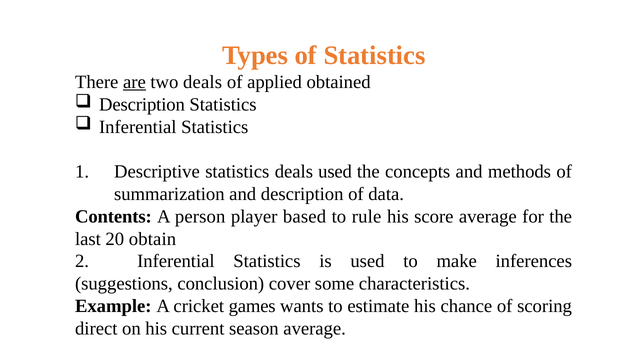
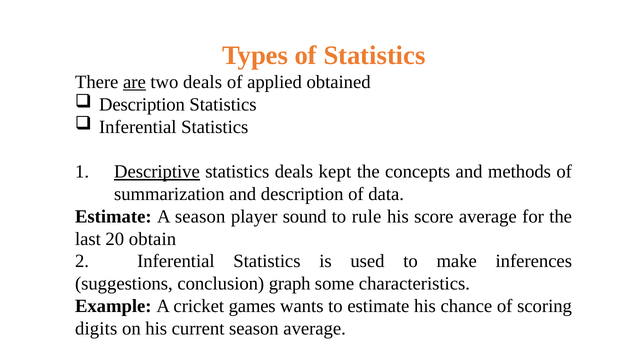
Descriptive underline: none -> present
deals used: used -> kept
Contents at (113, 216): Contents -> Estimate
A person: person -> season
based: based -> sound
cover: cover -> graph
direct: direct -> digits
